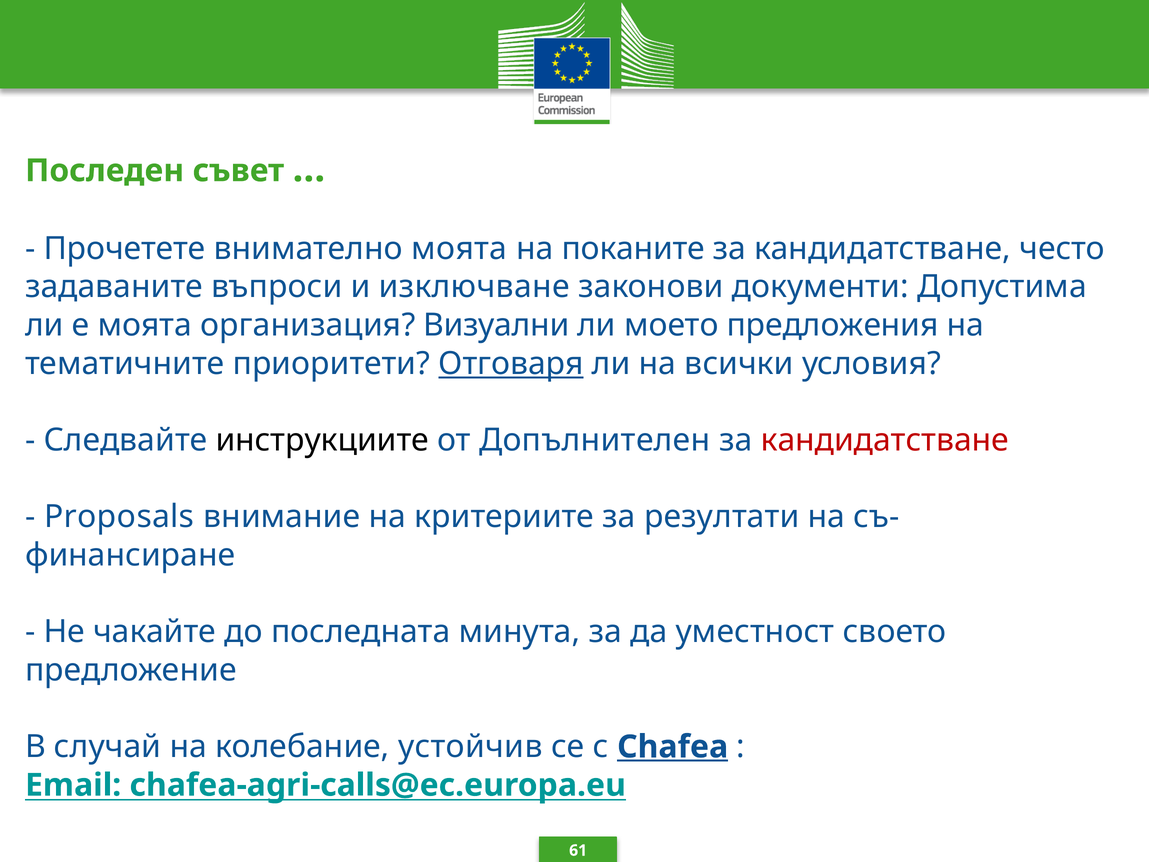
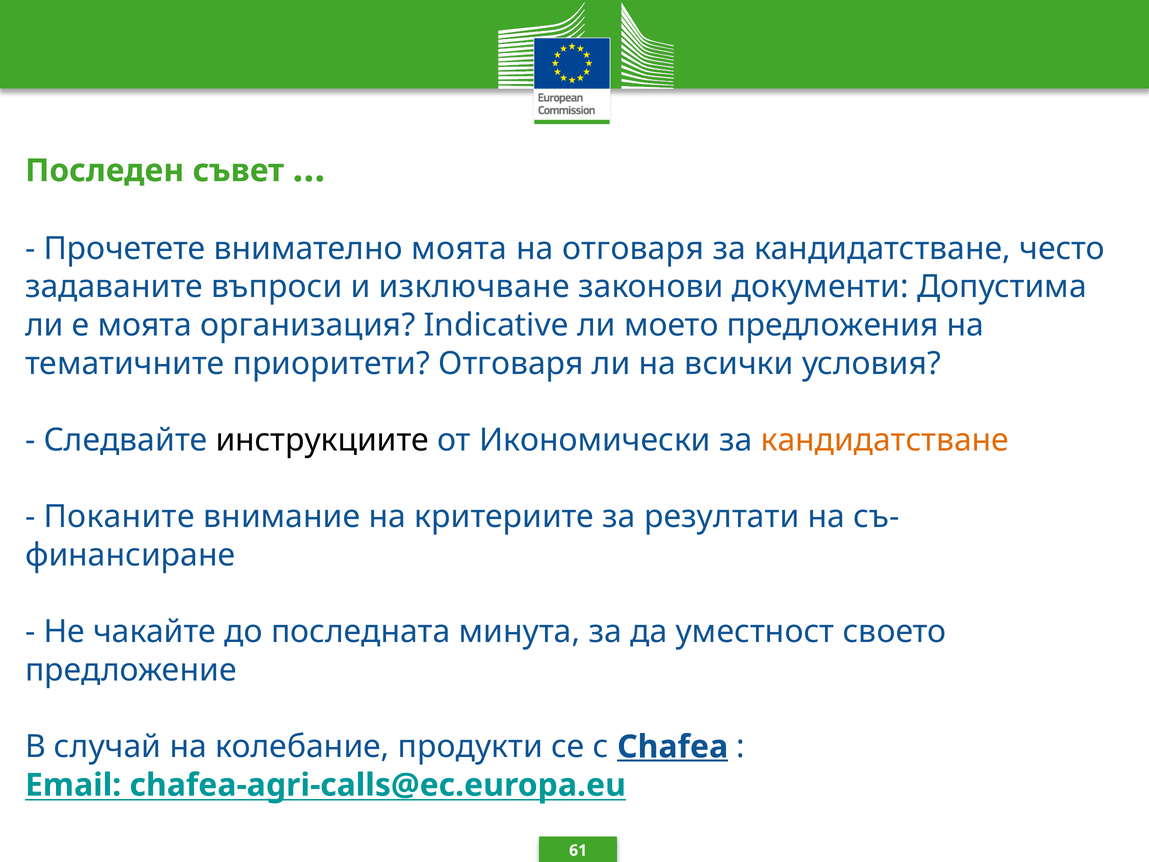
на поканите: поканите -> отговаря
Визуални: Визуални -> Indicative
Отговаря at (511, 363) underline: present -> none
Допълнителен: Допълнителен -> Икономически
кандидатстване at (885, 440) colour: red -> orange
Proposals: Proposals -> Поканите
устойчив: устойчив -> продукти
